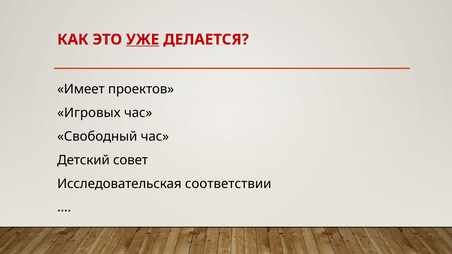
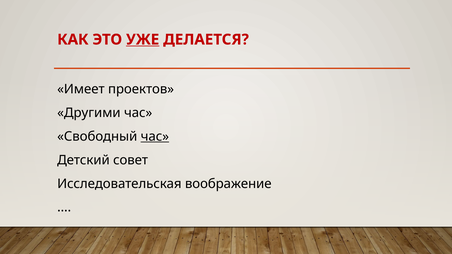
Игровых: Игровых -> Другими
час at (155, 137) underline: none -> present
соответствии: соответствии -> воображение
